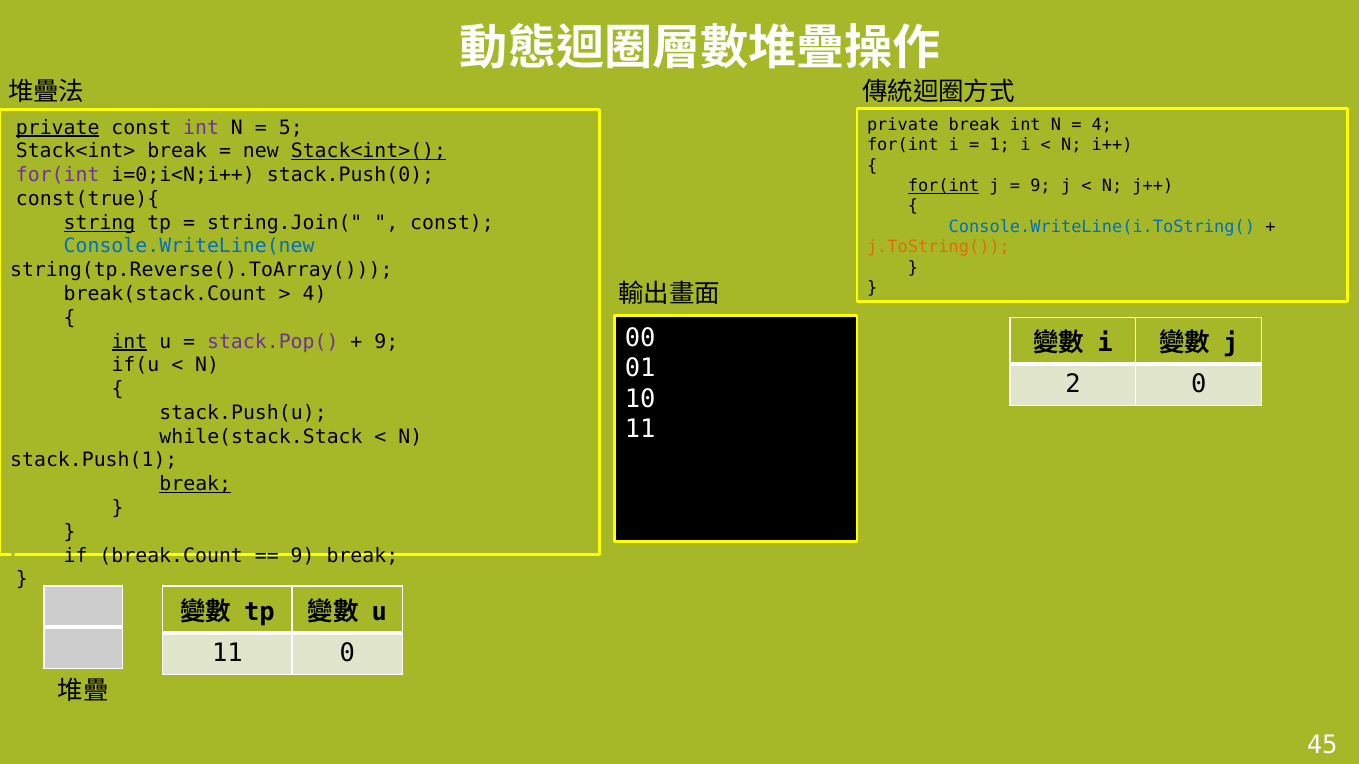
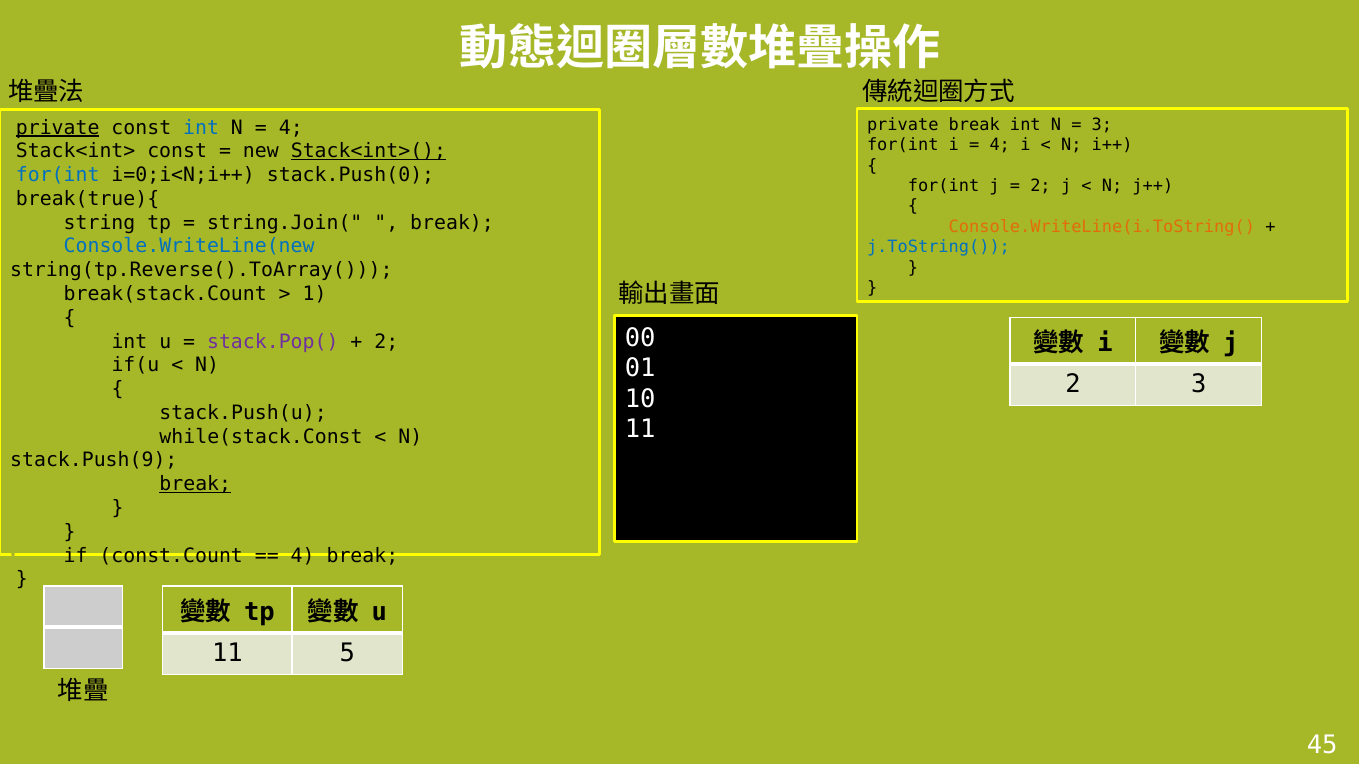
4 at (1102, 125): 4 -> 3
int at (201, 128) colour: purple -> blue
5 at (291, 128): 5 -> 4
1 at (1000, 145): 1 -> 4
Stack<int> break: break -> const
for(int at (58, 175) colour: purple -> blue
for(int at (944, 186) underline: present -> none
9 at (1041, 186): 9 -> 2
const(true){: const(true){ -> break(true){
string underline: present -> none
const at (452, 223): const -> break
Console.WriteLine(i.ToString( colour: blue -> orange
j.ToString( colour: orange -> blue
4 at (315, 294): 4 -> 1
int at (129, 342) underline: present -> none
9 at (386, 342): 9 -> 2
2 0: 0 -> 3
while(stack.Stack: while(stack.Stack -> while(stack.Const
stack.Push(1: stack.Push(1 -> stack.Push(9
break.Count: break.Count -> const.Count
9 at (303, 556): 9 -> 4
11 0: 0 -> 5
